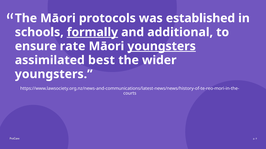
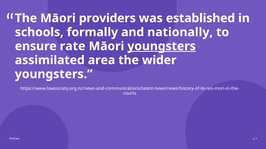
protocols: protocols -> providers
formally underline: present -> none
additional: additional -> nationally
best: best -> area
